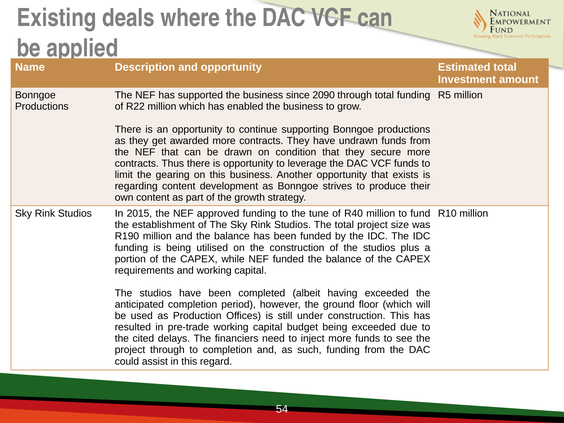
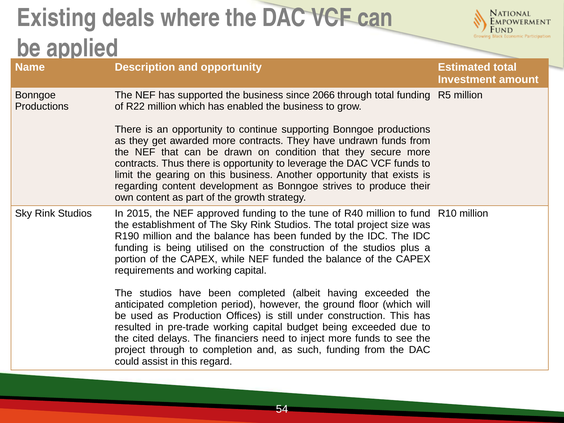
2090: 2090 -> 2066
